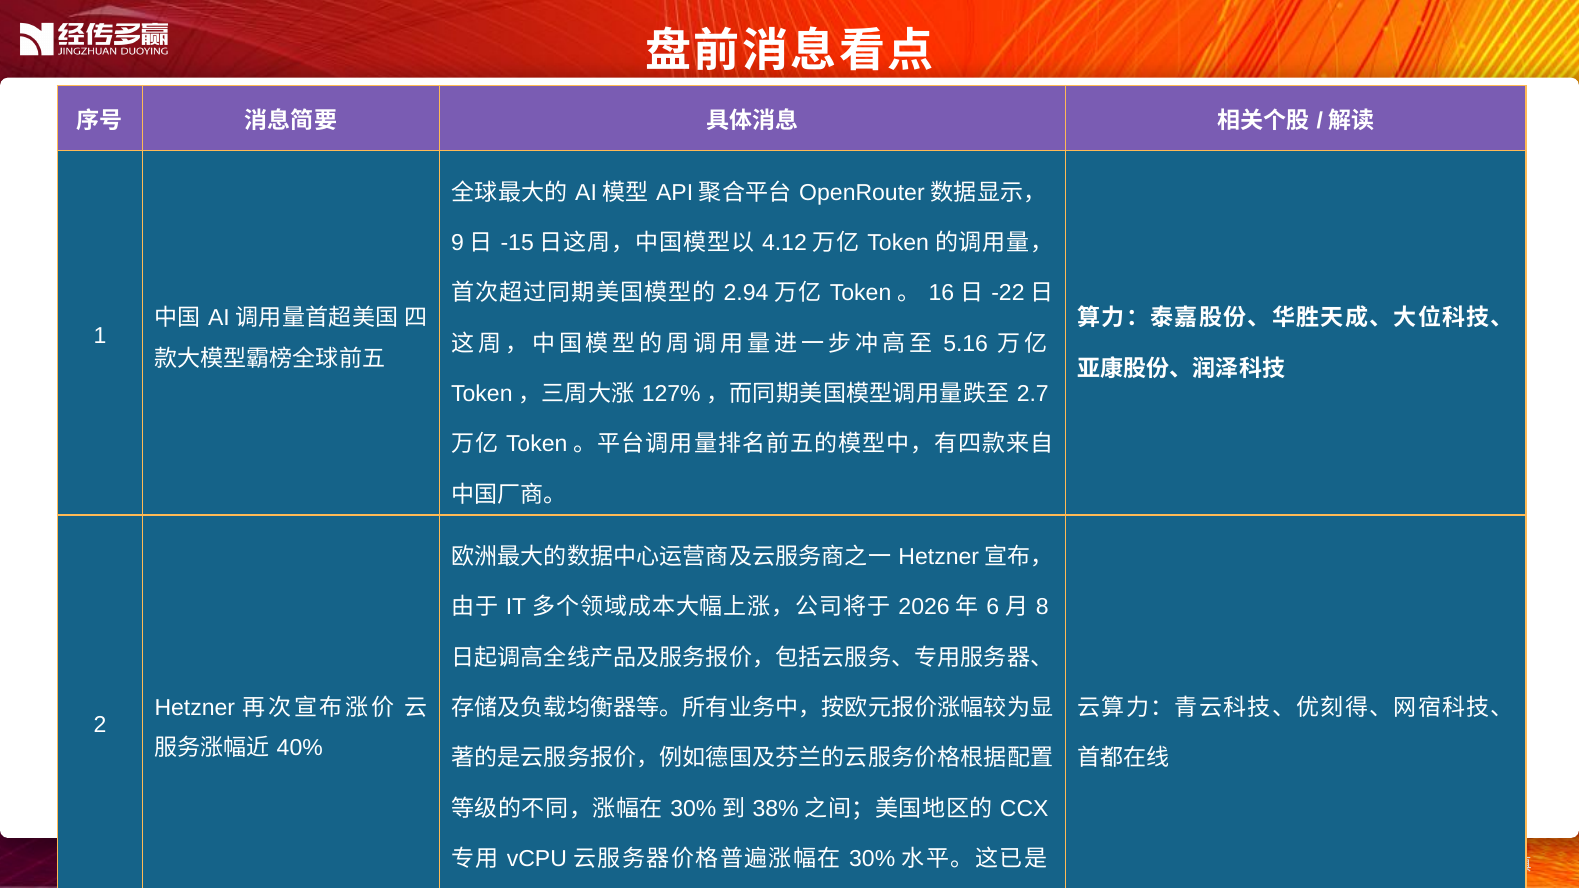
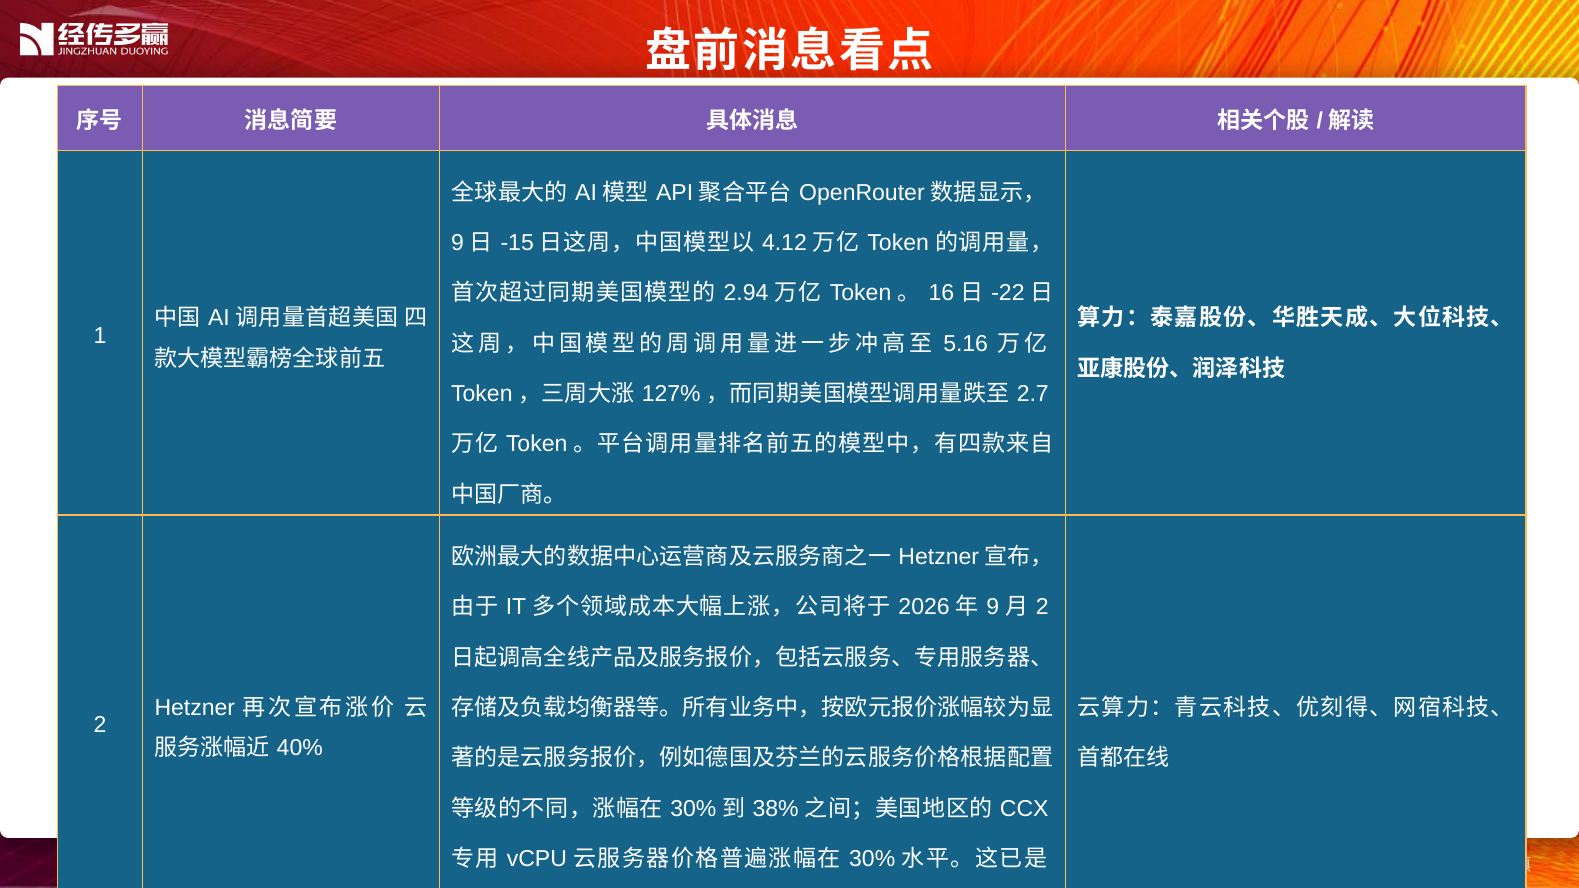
6 at (993, 607): 6 -> 9
8 at (1042, 607): 8 -> 2
